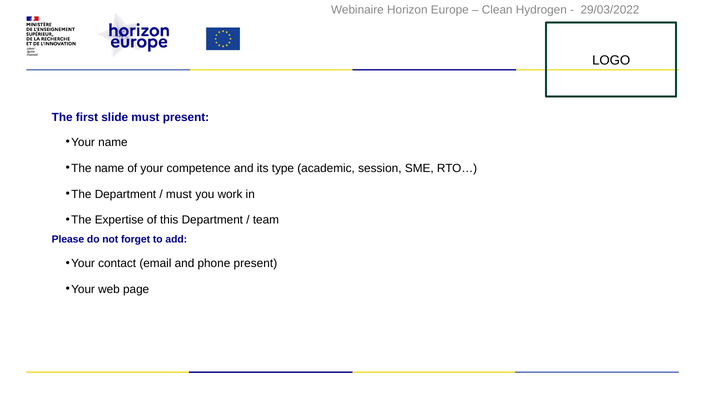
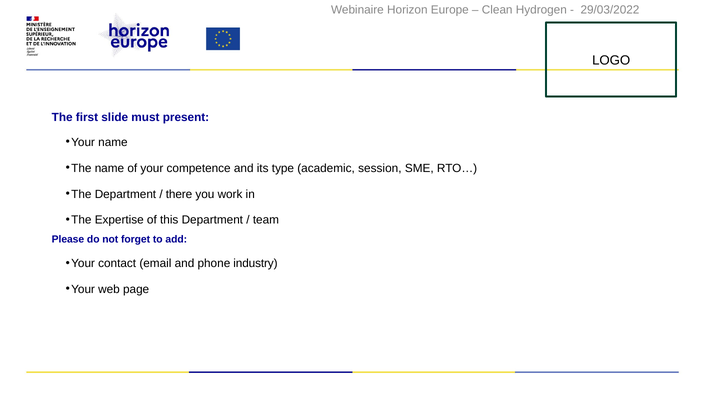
must at (179, 194): must -> there
phone present: present -> industry
